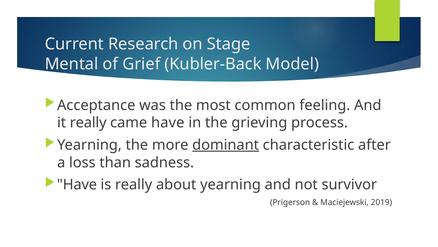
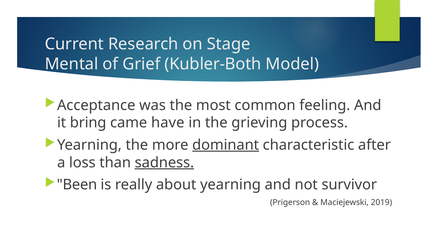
Kubler-Back: Kubler-Back -> Kubler-Both
it really: really -> bring
sadness underline: none -> present
Have at (77, 184): Have -> Been
